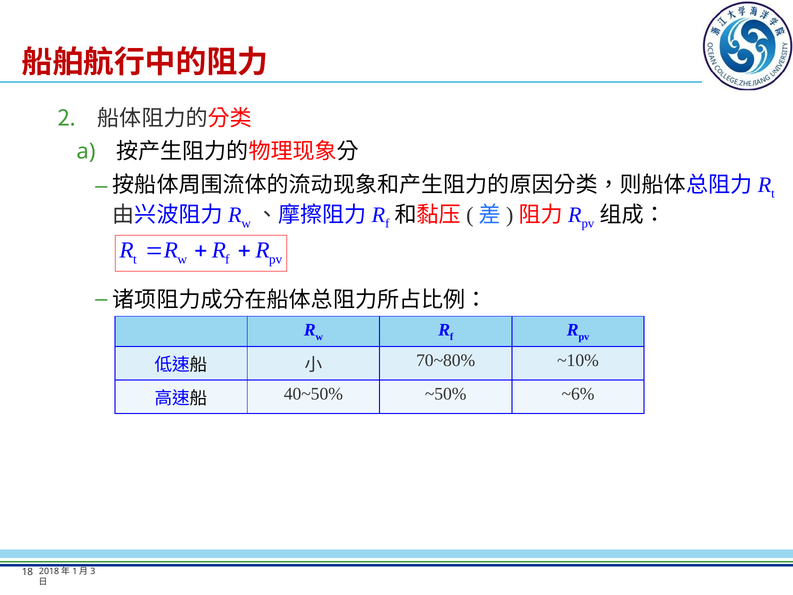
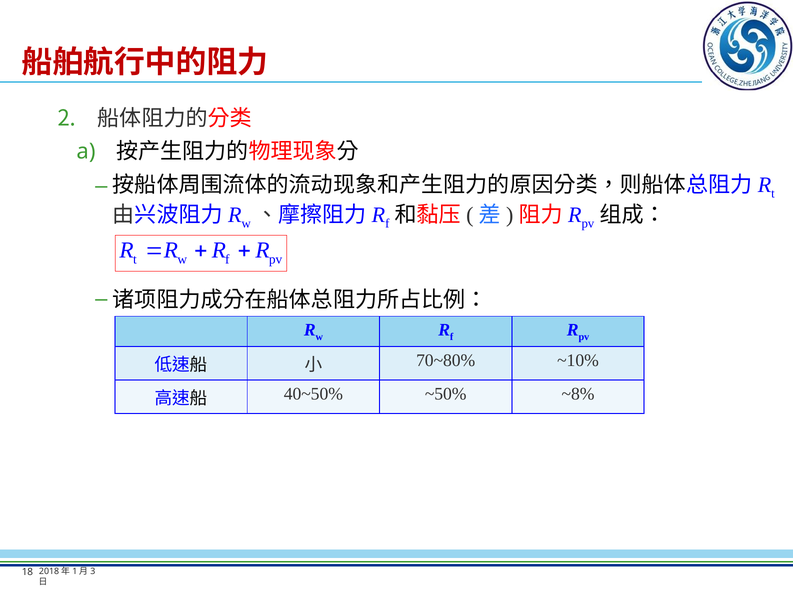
~6%: ~6% -> ~8%
